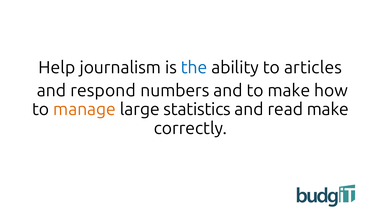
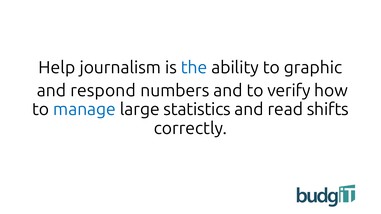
articles: articles -> graphic
to make: make -> verify
manage colour: orange -> blue
read make: make -> shifts
